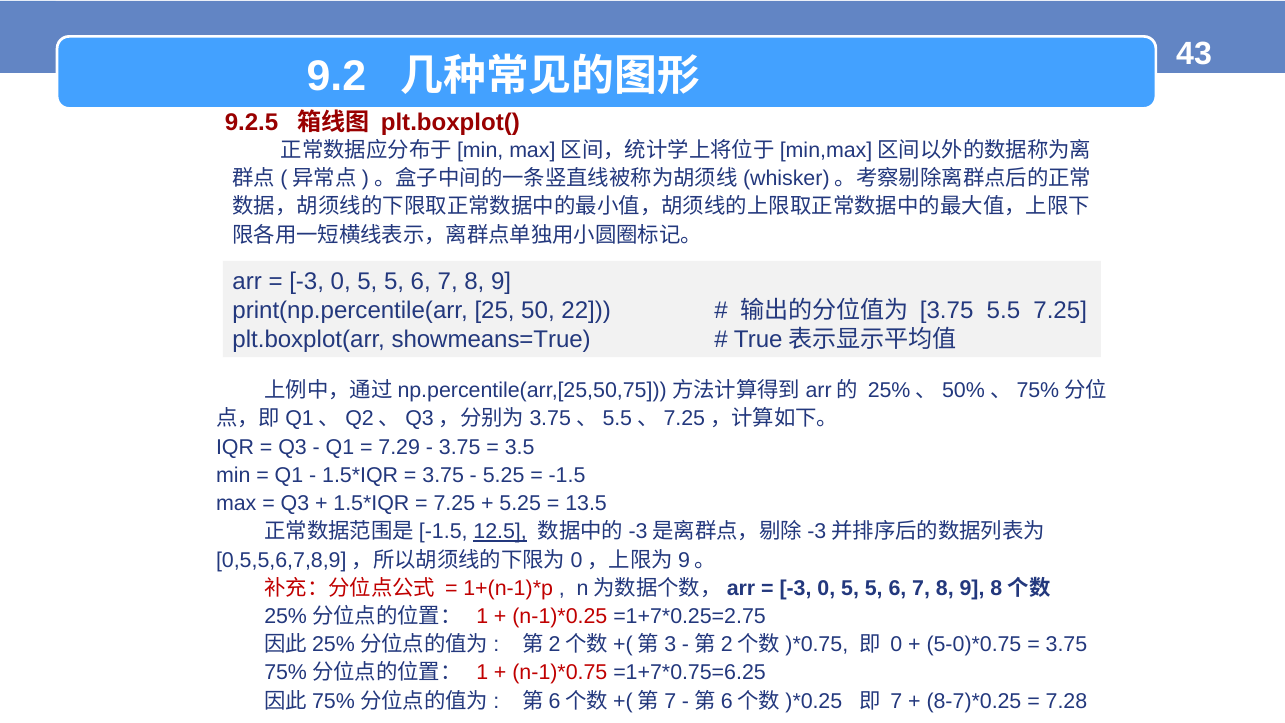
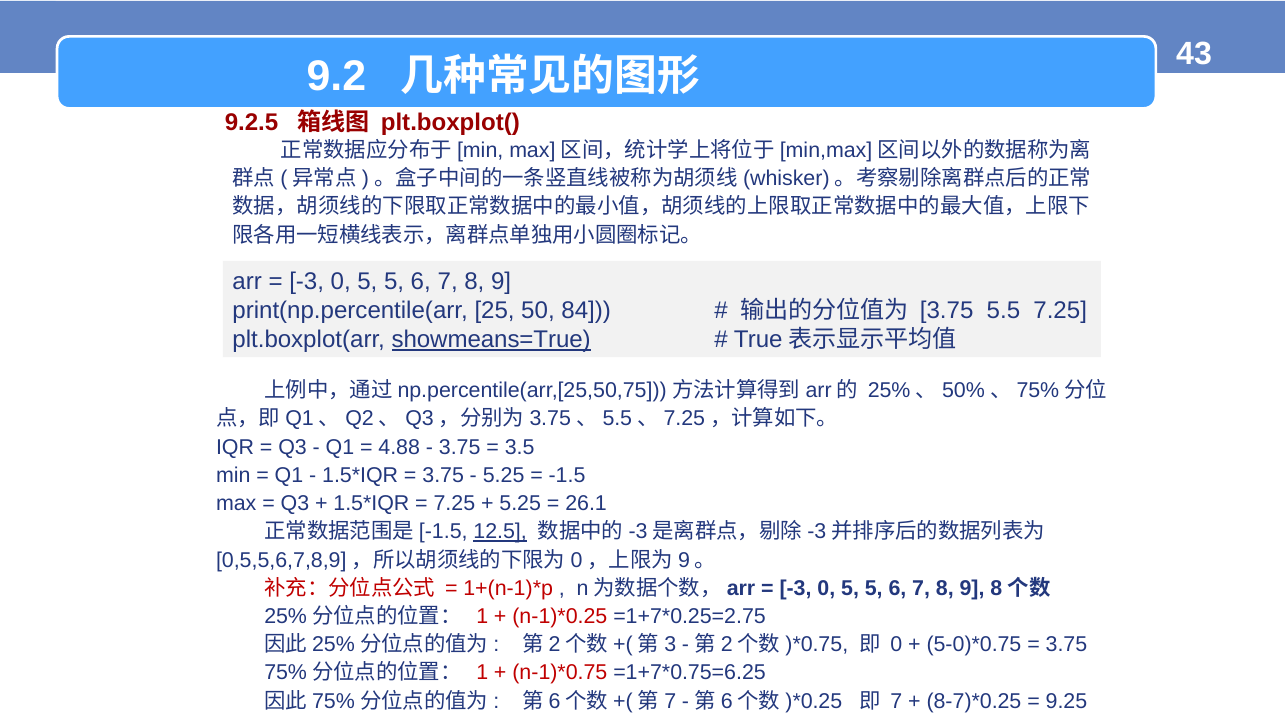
22: 22 -> 84
showmeans=True underline: none -> present
7.29: 7.29 -> 4.88
13.5: 13.5 -> 26.1
7.28: 7.28 -> 9.25
